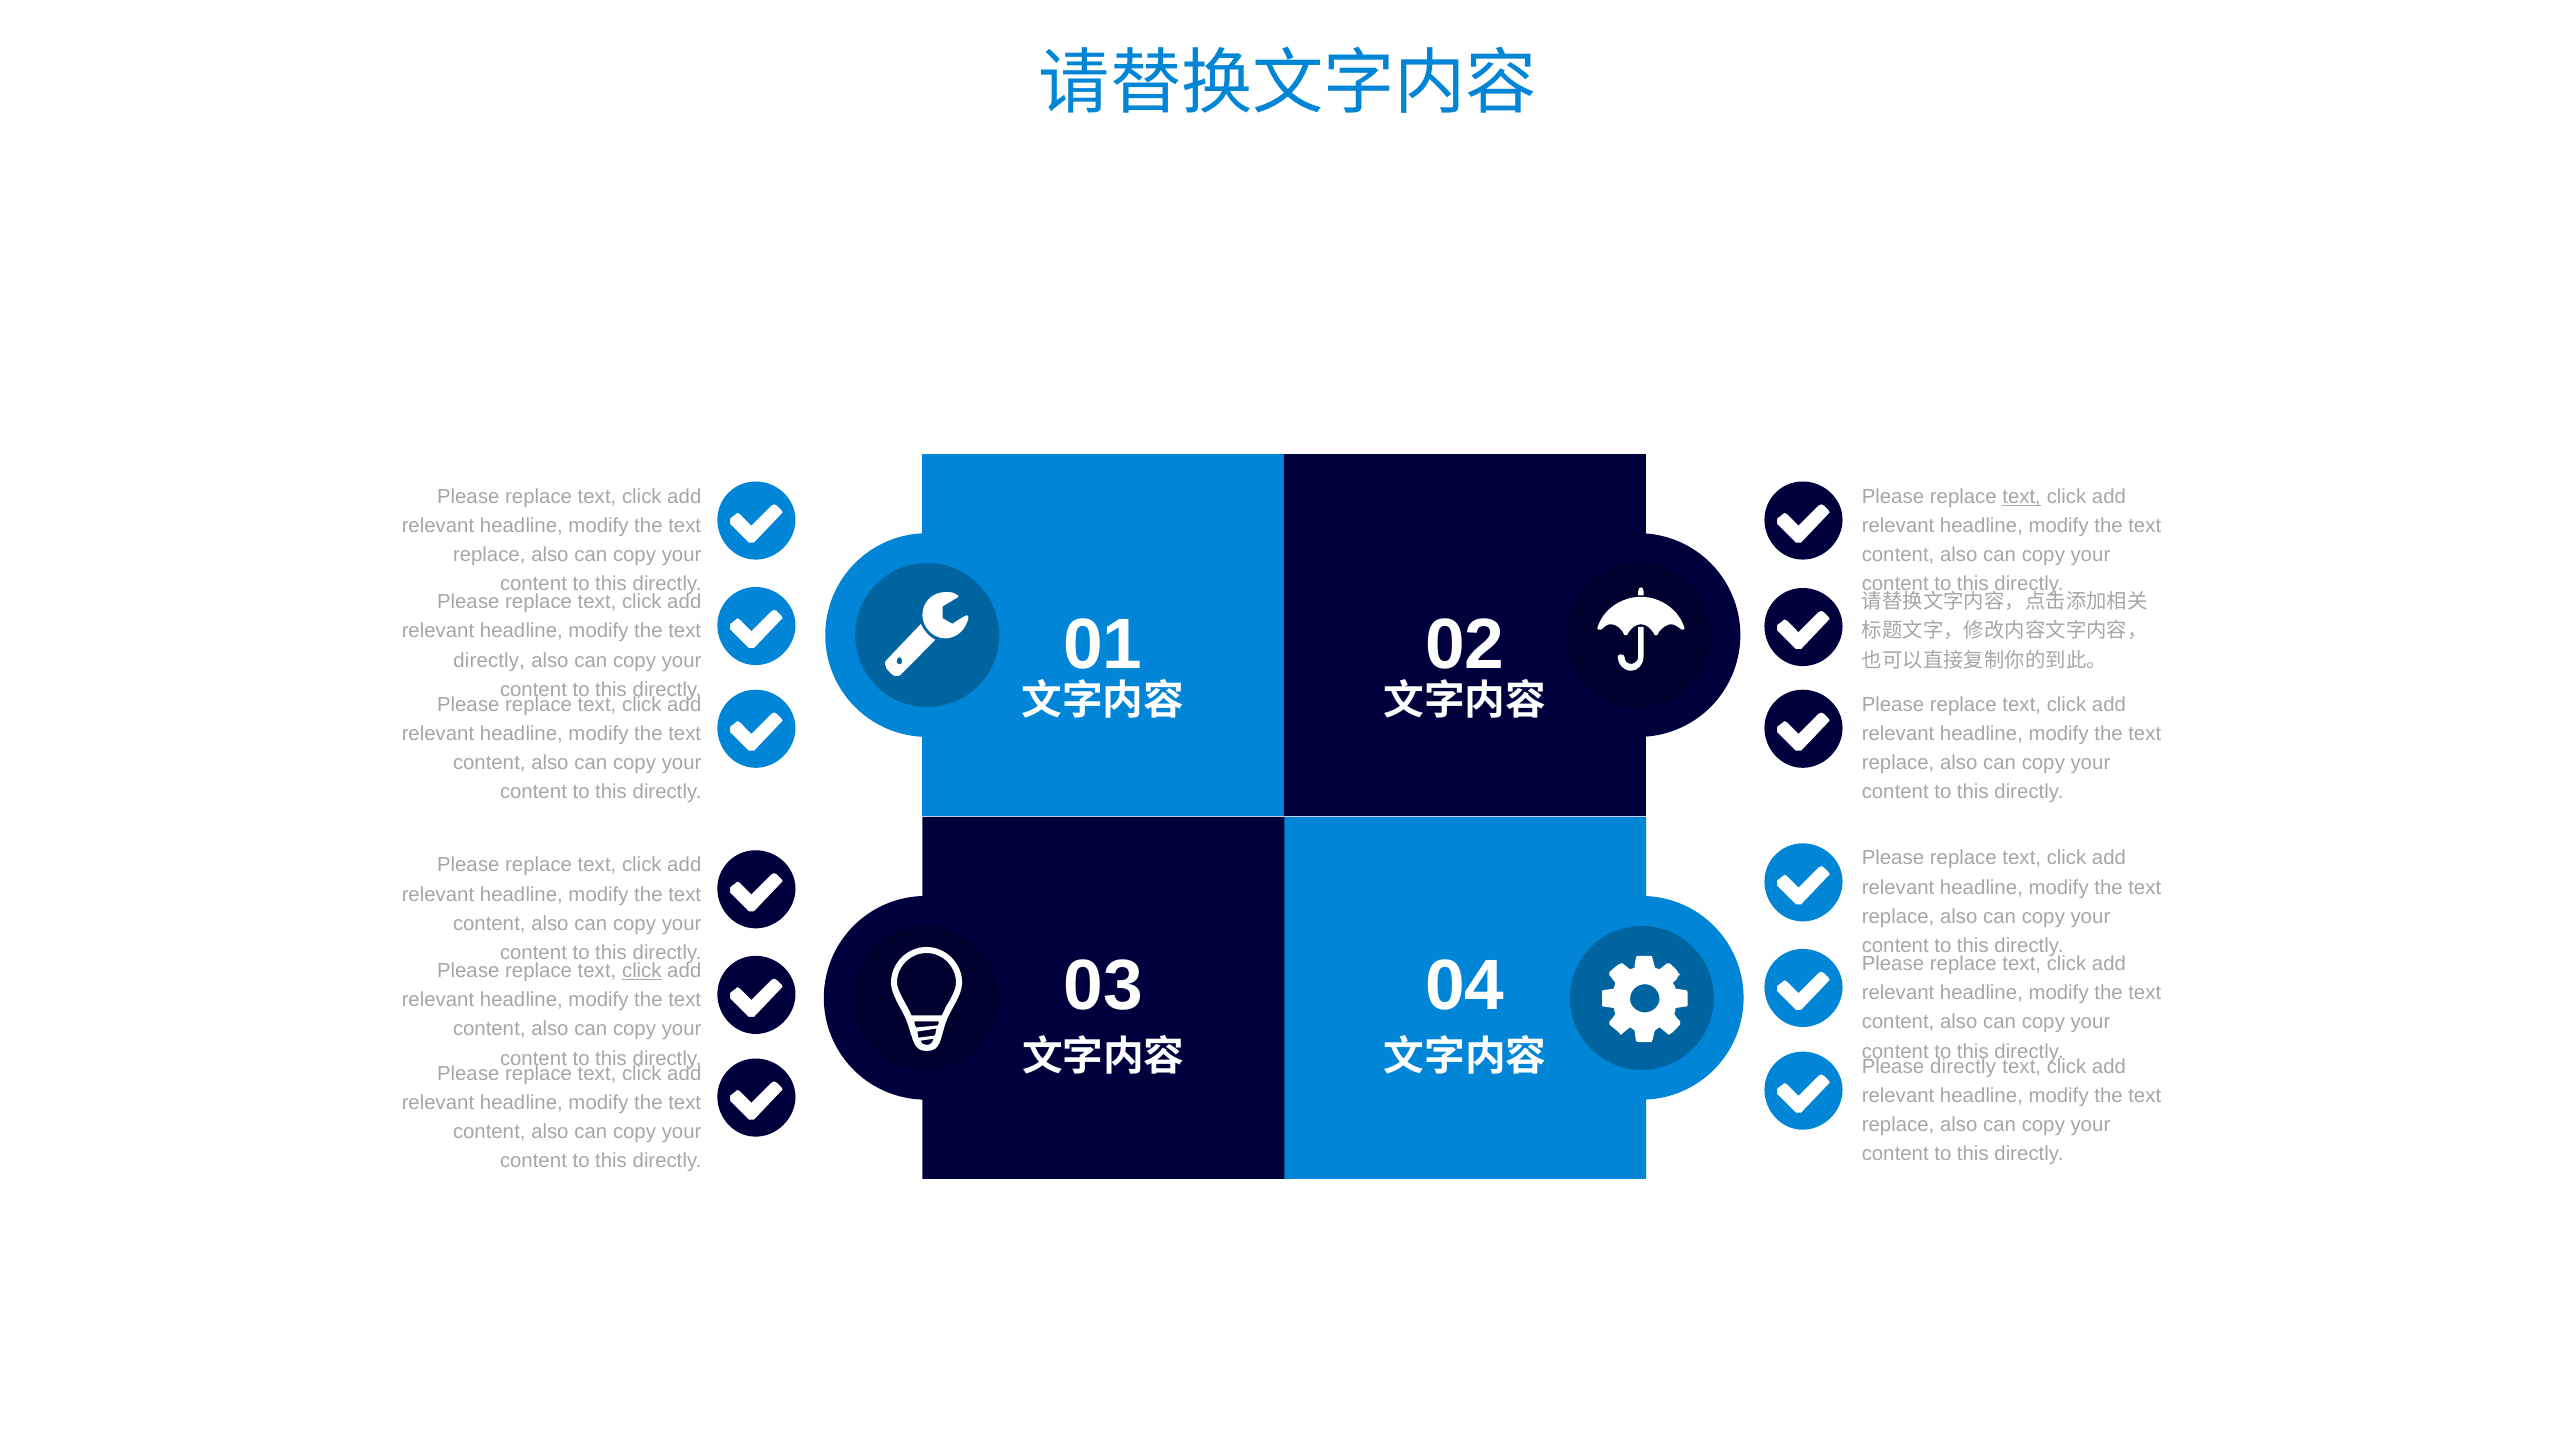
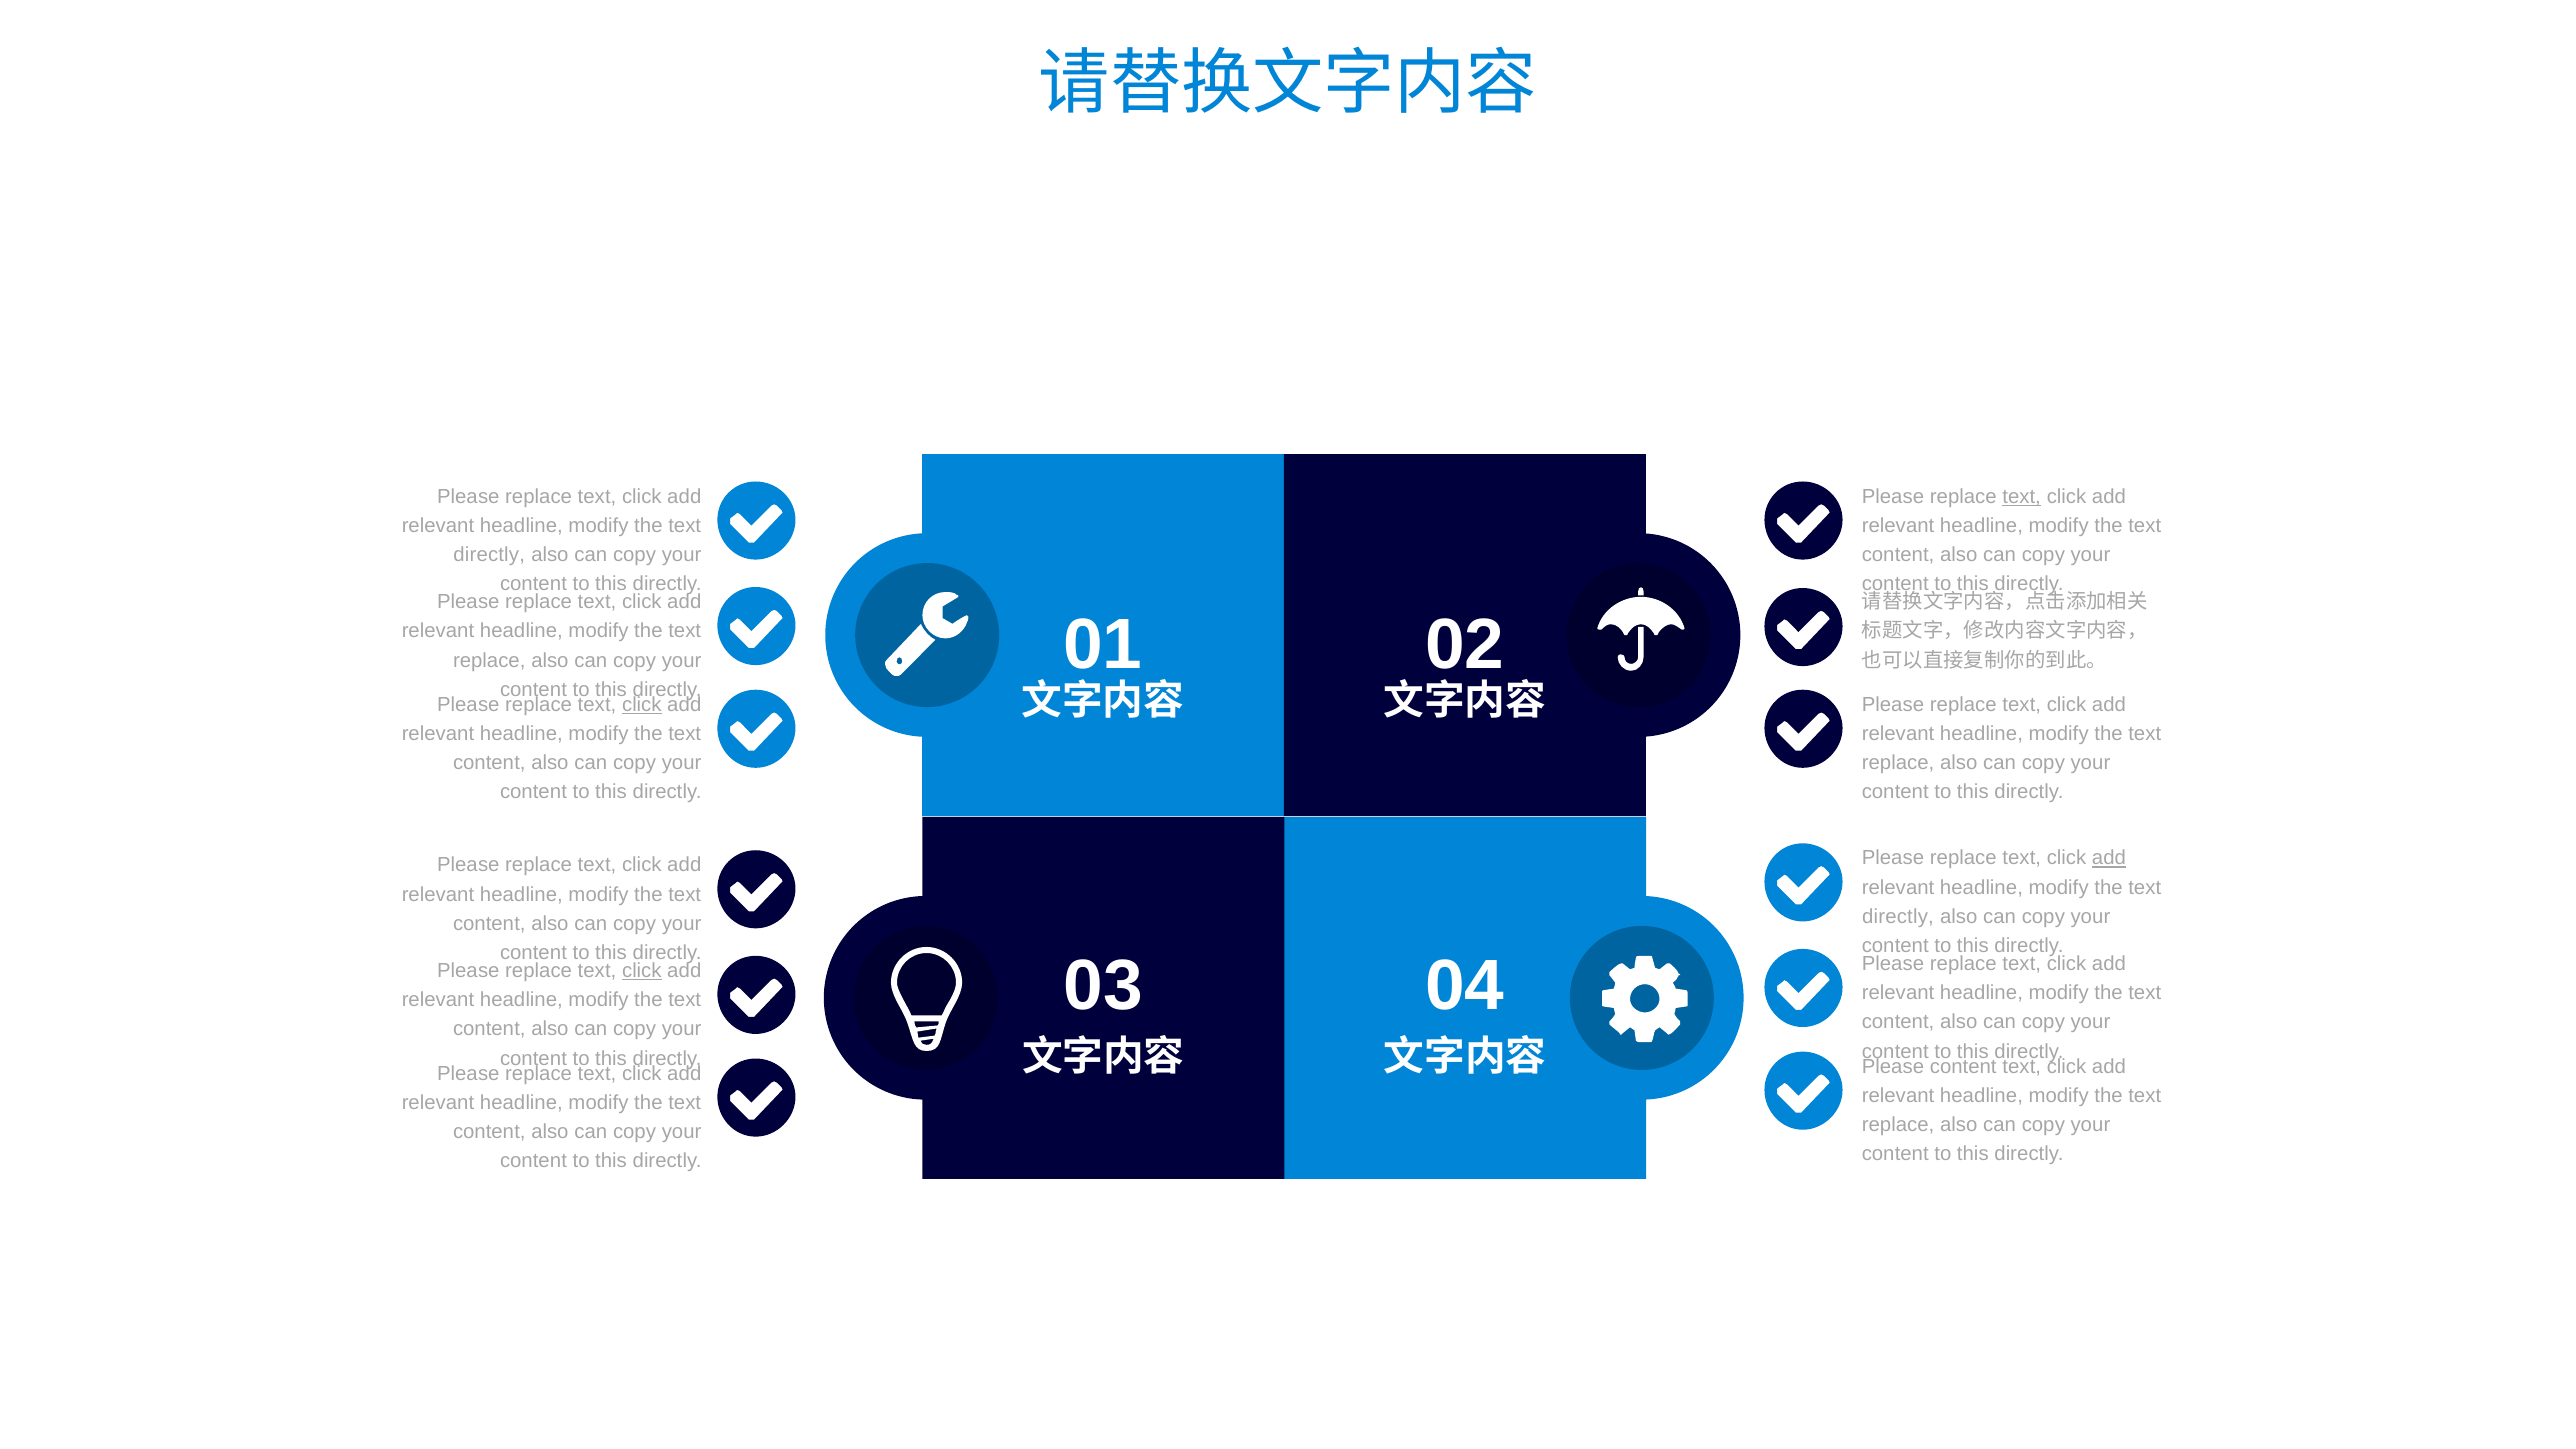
replace at (489, 555): replace -> directly
directly at (489, 660): directly -> replace
click at (642, 705) underline: none -> present
add at (2109, 858) underline: none -> present
replace at (1898, 917): replace -> directly
Please directly: directly -> content
